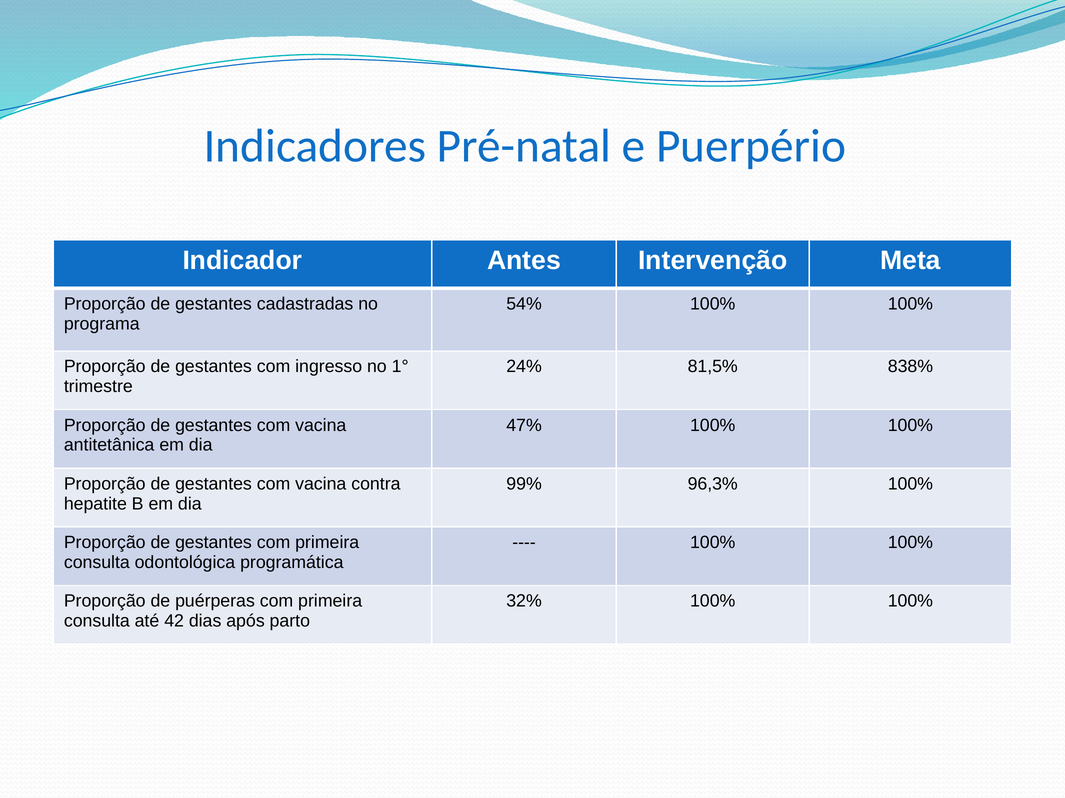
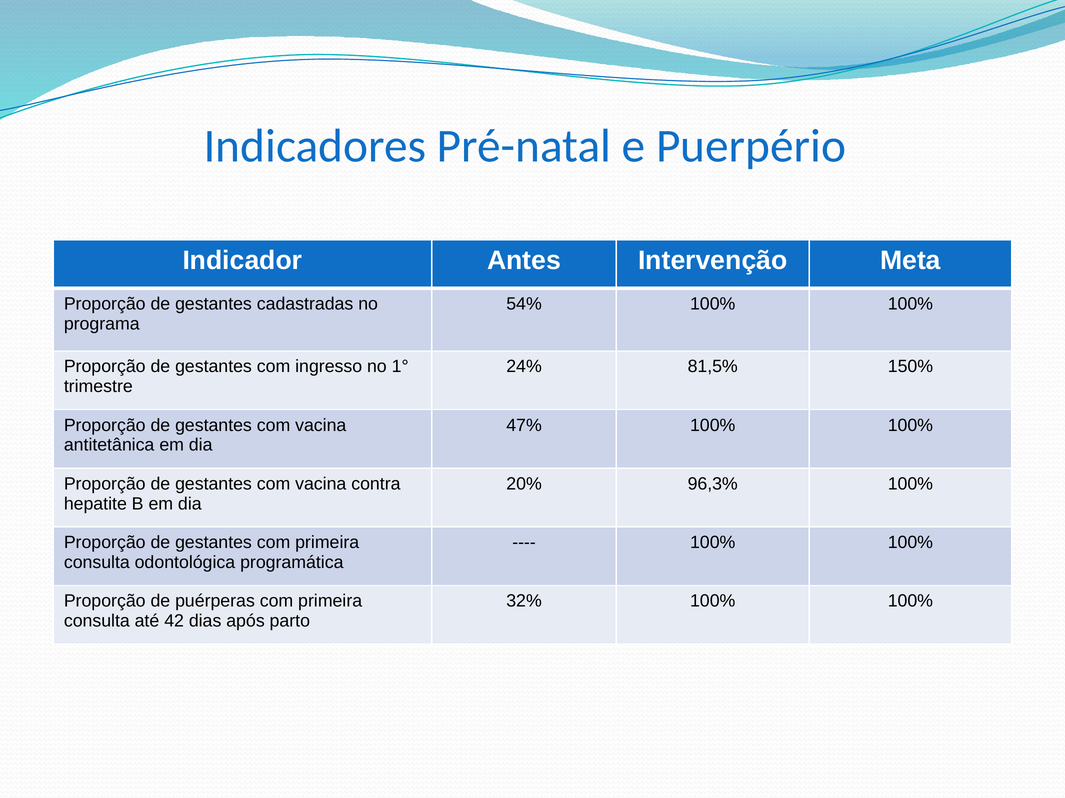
838%: 838% -> 150%
99%: 99% -> 20%
